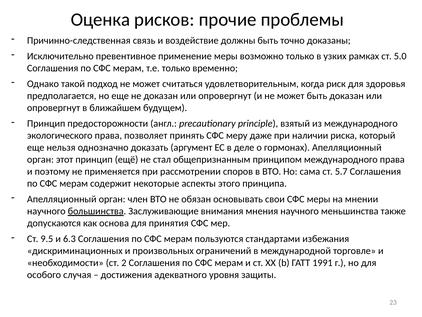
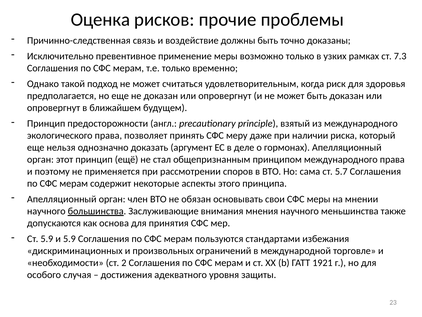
5.0: 5.0 -> 7.3
Ст 9.5: 9.5 -> 5.9
и 6.3: 6.3 -> 5.9
1991: 1991 -> 1921
